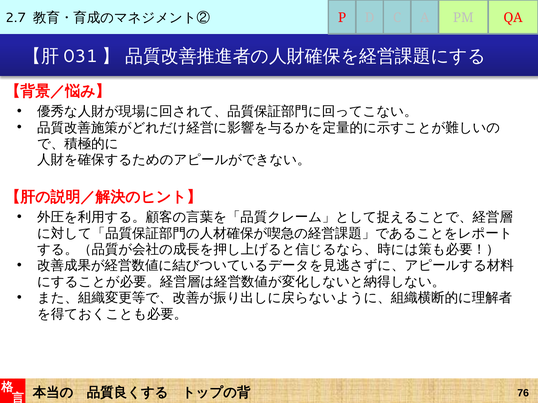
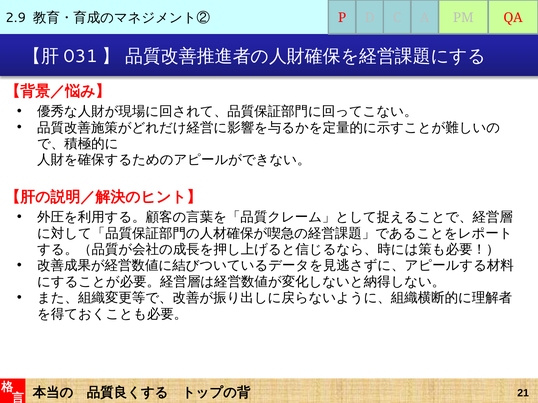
2.7: 2.7 -> 2.9
76: 76 -> 21
